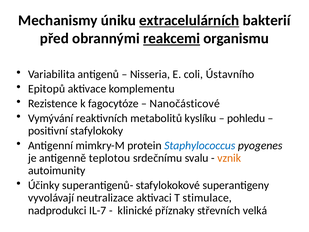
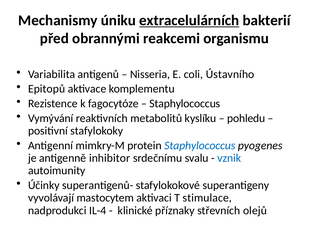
reakcemi underline: present -> none
Nanočásticové at (185, 103): Nanočásticové -> Staphylococcus
teplotou: teplotou -> inhibitor
vznik colour: orange -> blue
neutralizace: neutralizace -> mastocytem
IL-7: IL-7 -> IL-4
velká: velká -> olejů
